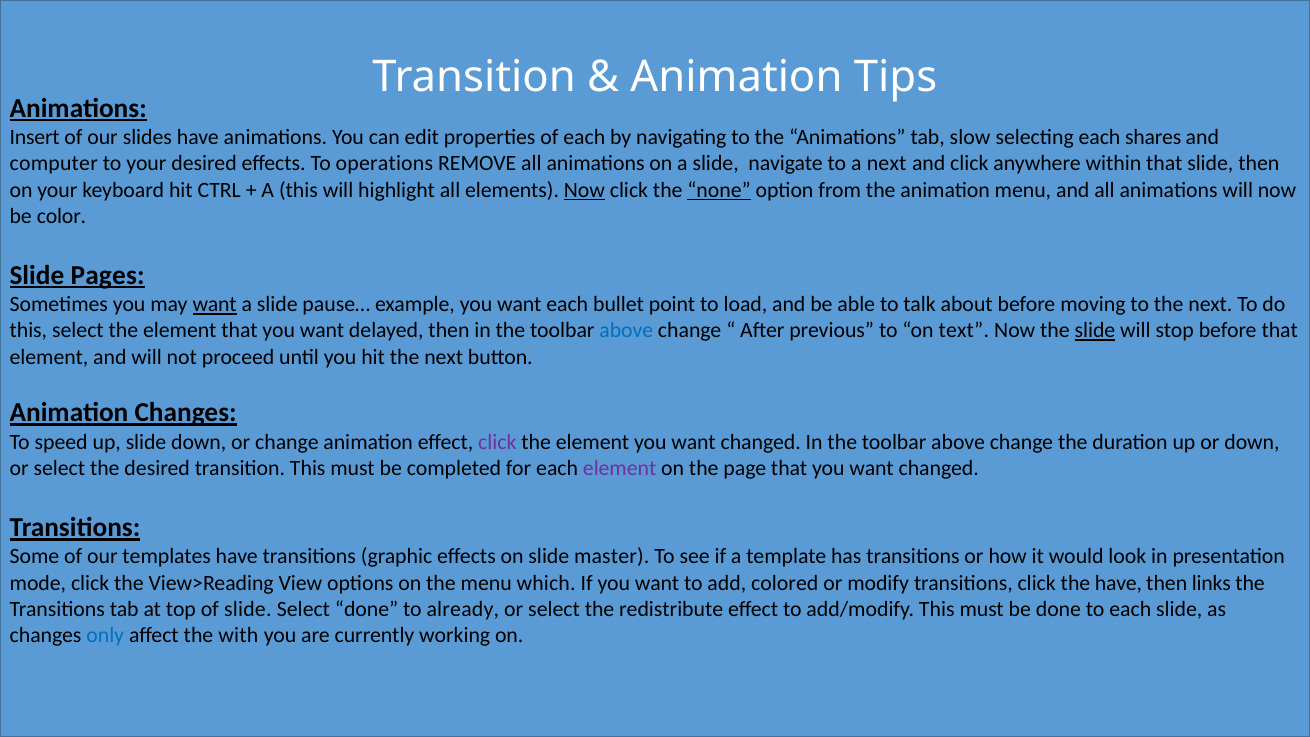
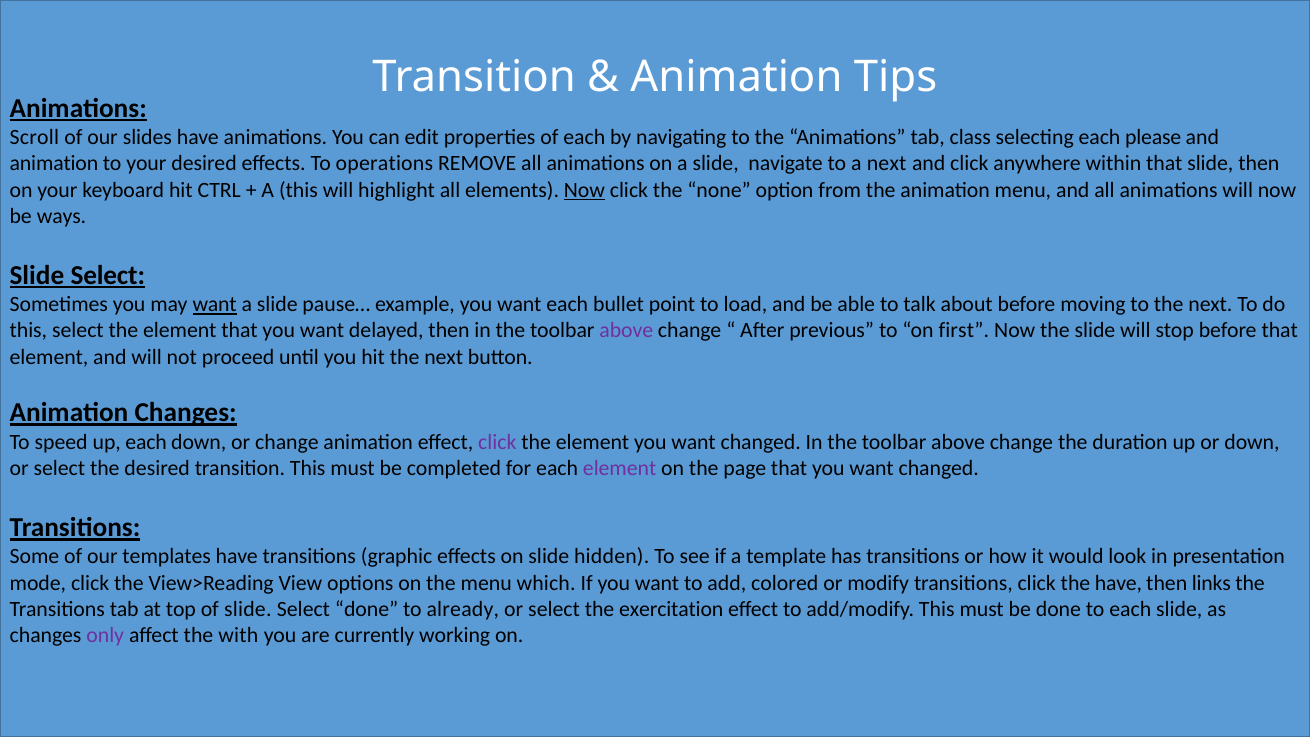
Insert: Insert -> Scroll
slow: slow -> class
shares: shares -> please
computer at (54, 164): computer -> animation
none underline: present -> none
color: color -> ways
Pages at (108, 275): Pages -> Select
above at (626, 331) colour: blue -> purple
text: text -> first
slide at (1095, 331) underline: present -> none
up slide: slide -> each
master: master -> hidden
redistribute: redistribute -> exercitation
only colour: blue -> purple
